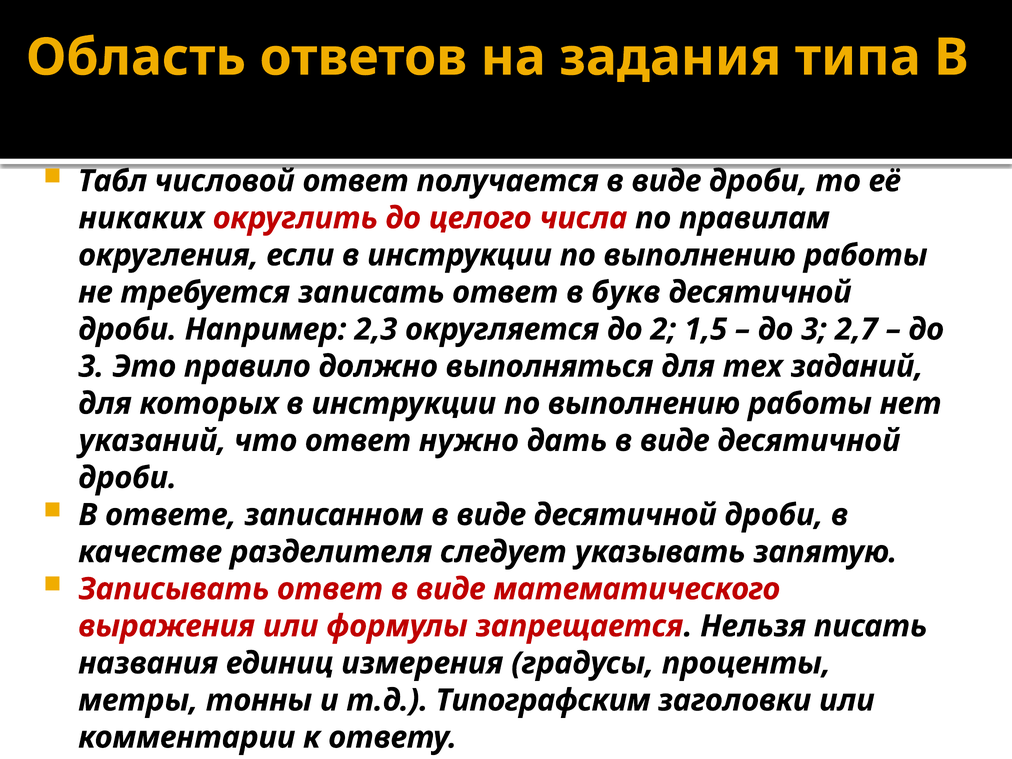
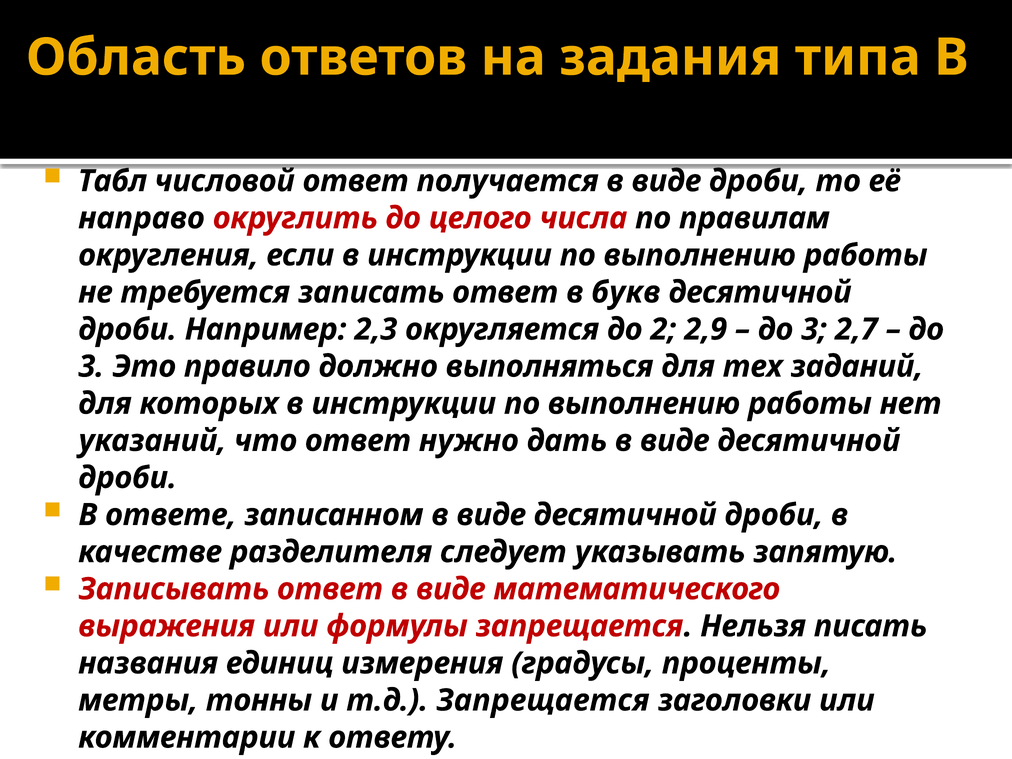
никаких: никаких -> направо
1,5: 1,5 -> 2,9
т.д Типографским: Типографским -> Запрещается
